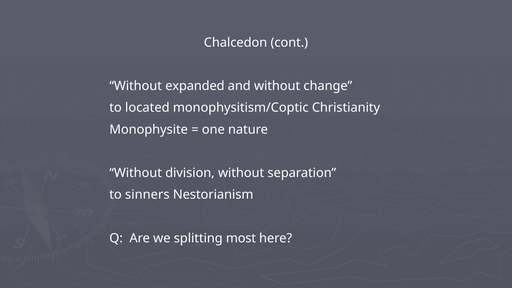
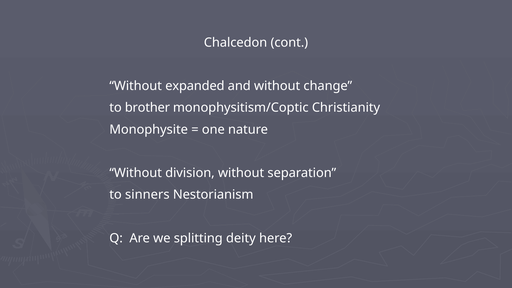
located: located -> brother
most: most -> deity
